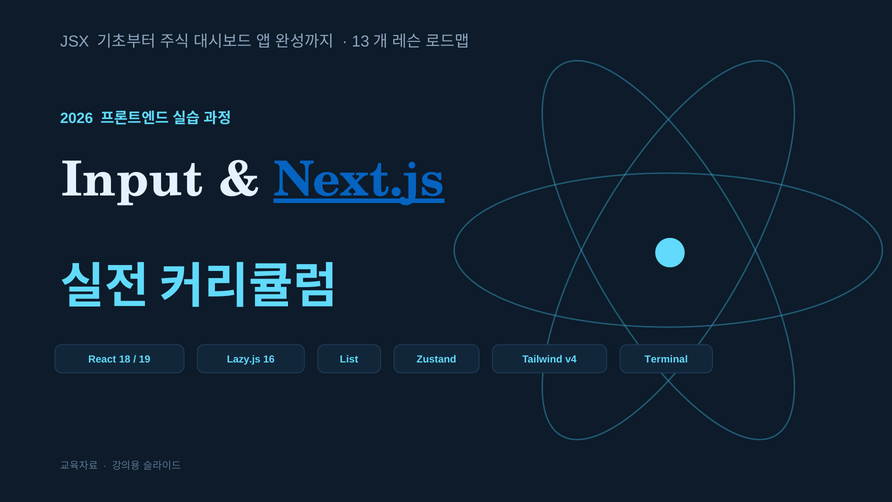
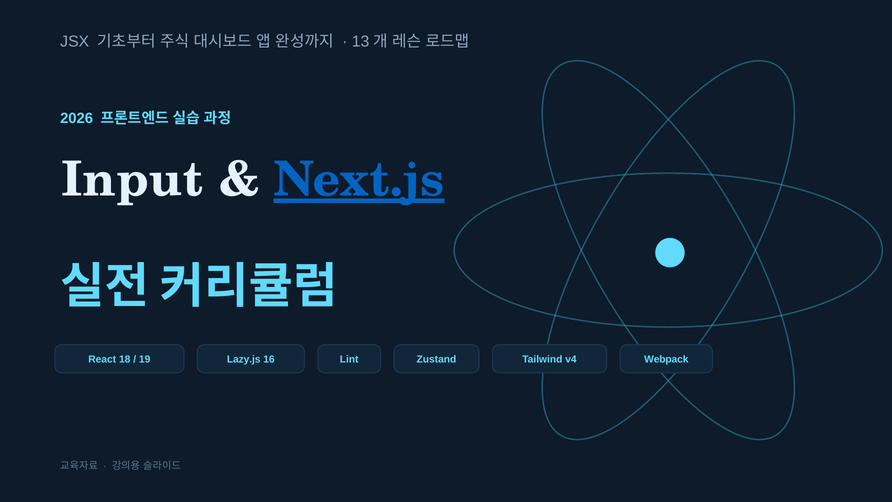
List: List -> Lint
Terminal: Terminal -> Webpack
